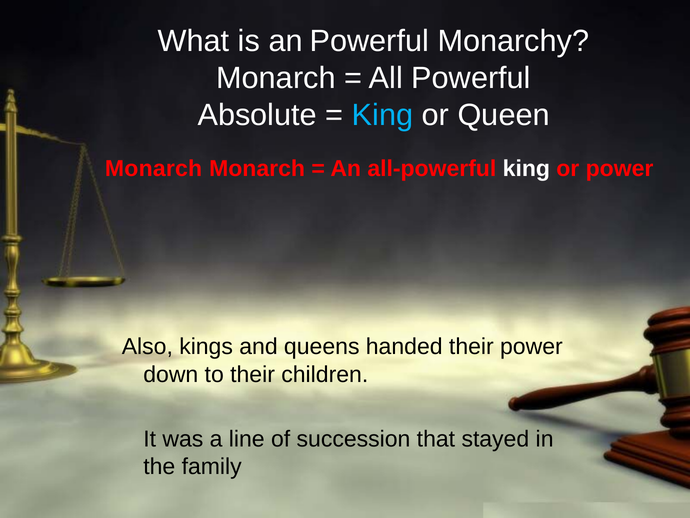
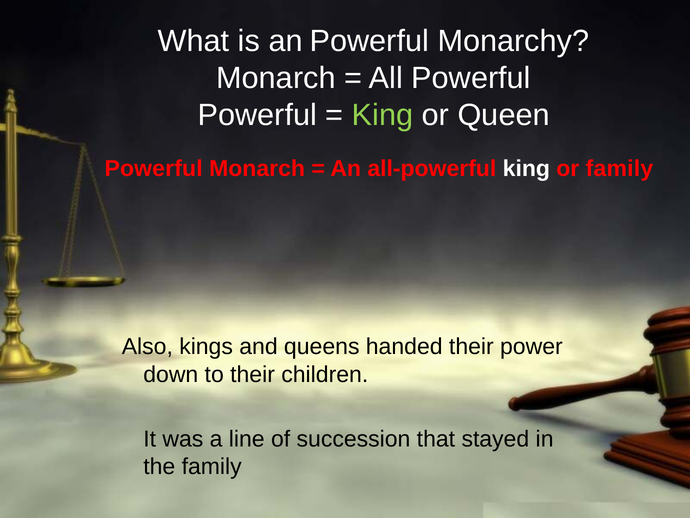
Absolute at (257, 115): Absolute -> Powerful
King at (383, 115) colour: light blue -> light green
Monarch at (154, 168): Monarch -> Powerful
or power: power -> family
